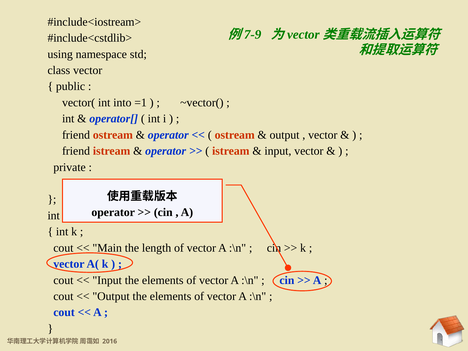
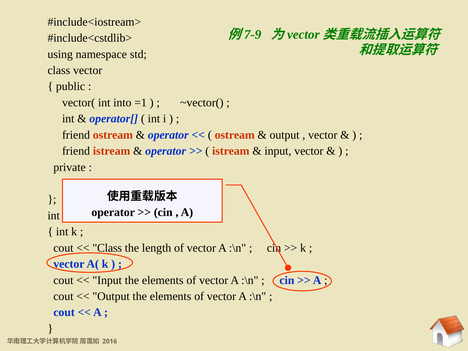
Main at (107, 248): Main -> Class
